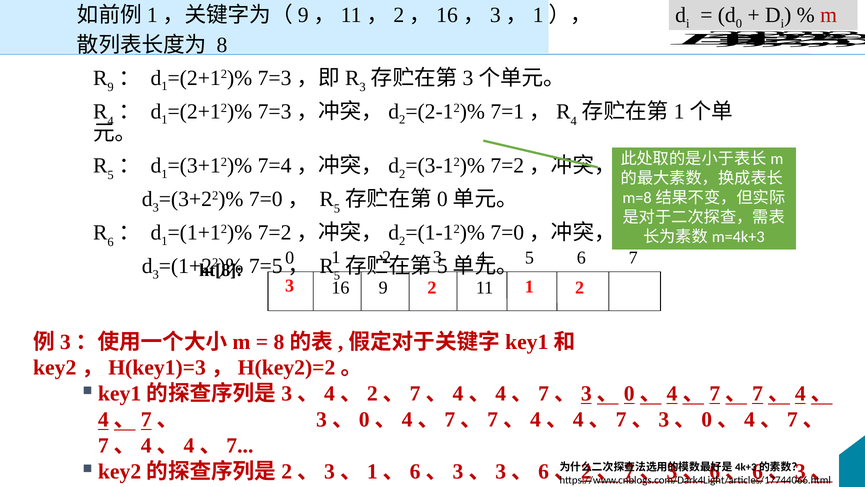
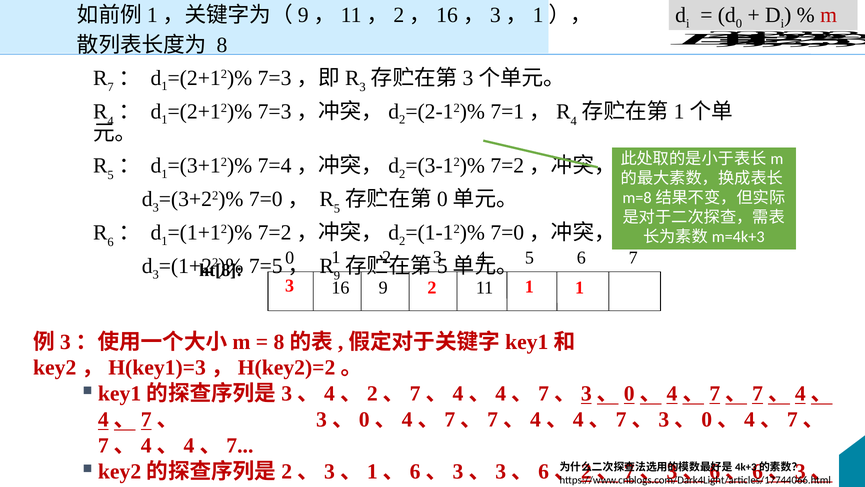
9 at (111, 87): 9 -> 7
5 at (337, 276): 5 -> 9
3 2: 2 -> 1
